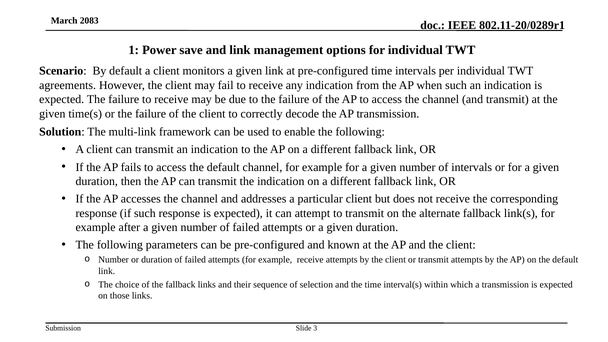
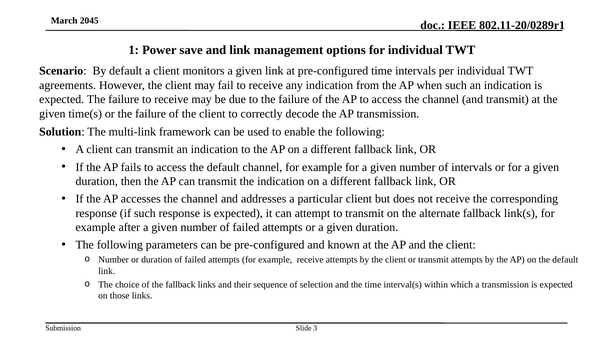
2083: 2083 -> 2045
